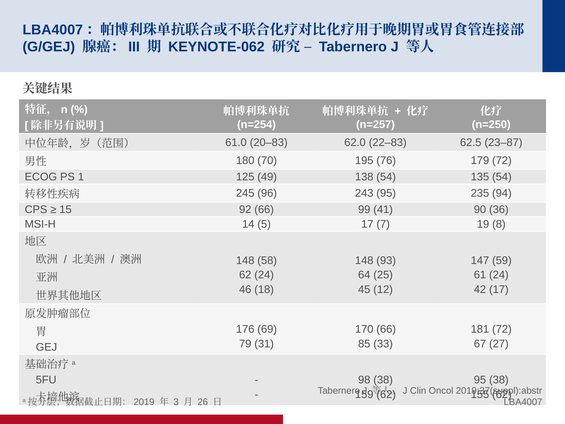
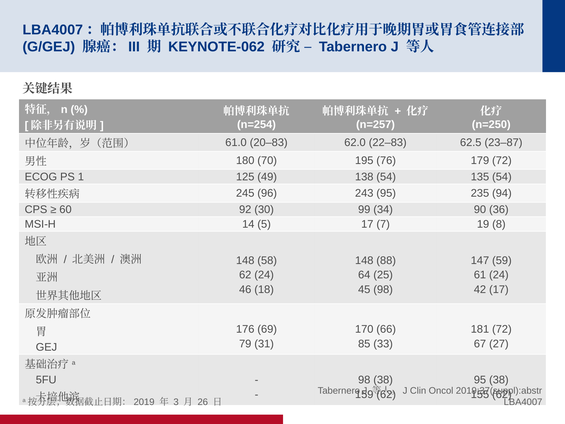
15: 15 -> 60
92 66: 66 -> 30
41: 41 -> 34
93: 93 -> 88
45 12: 12 -> 98
